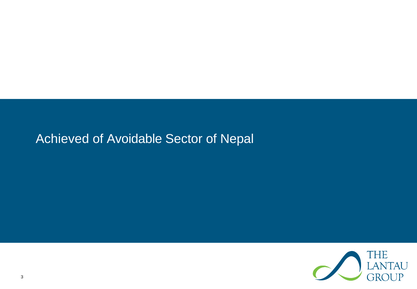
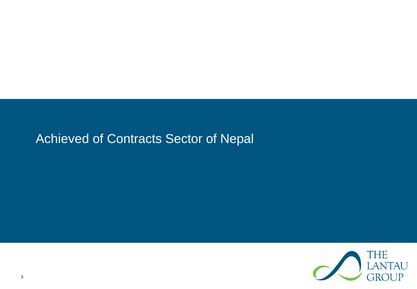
Avoidable: Avoidable -> Contracts
